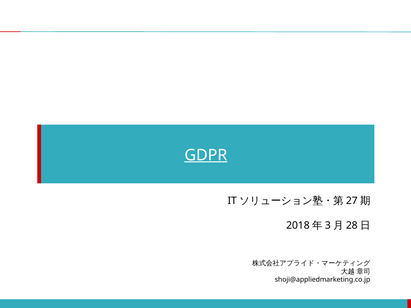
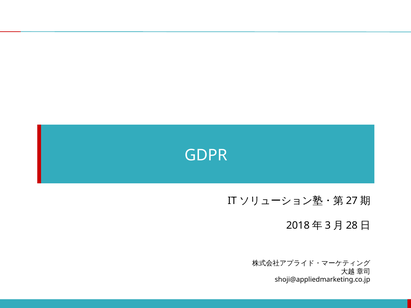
GDPR underline: present -> none
